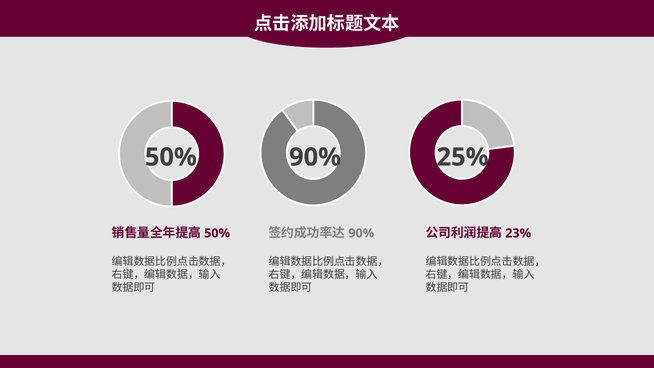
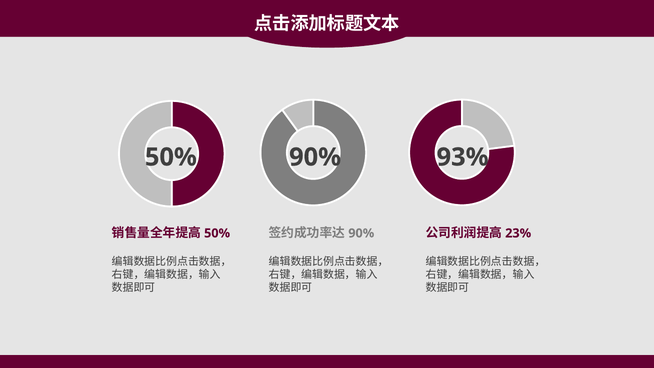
25%: 25% -> 93%
